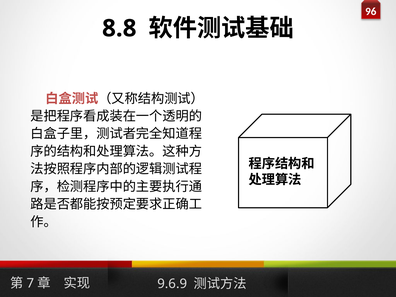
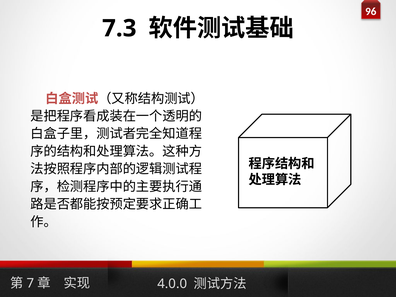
8.8: 8.8 -> 7.3
9.6.9: 9.6.9 -> 4.0.0
